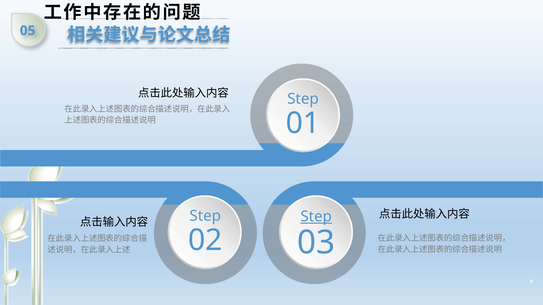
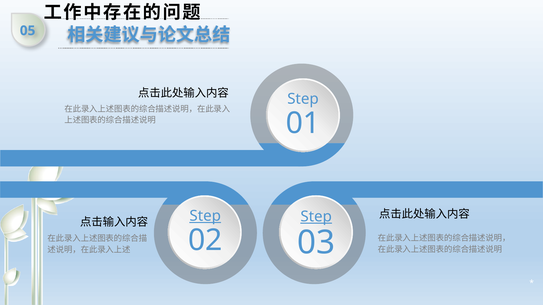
Step at (205, 216) underline: none -> present
